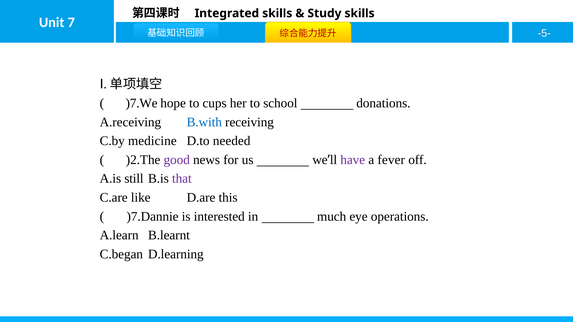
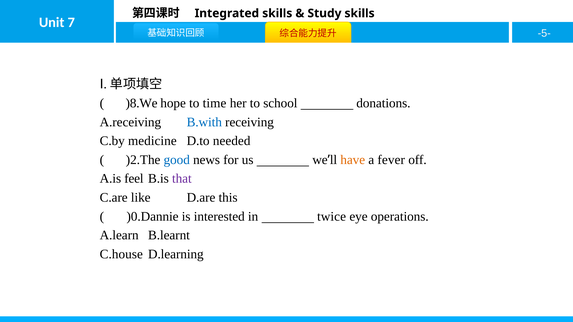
)7.We: )7.We -> )8.We
cups: cups -> time
good colour: purple -> blue
have colour: purple -> orange
still: still -> feel
)7.Dannie: )7.Dannie -> )0.Dannie
much: much -> twice
C.began: C.began -> C.house
